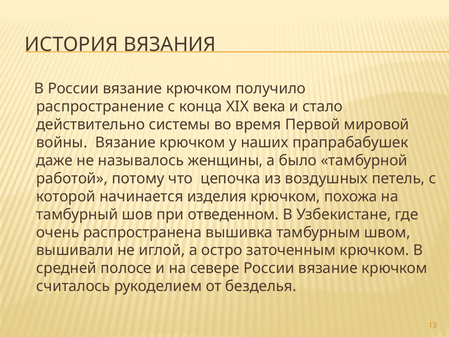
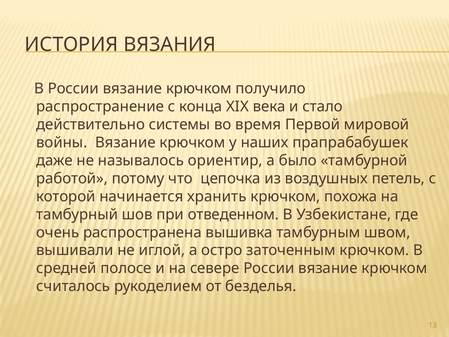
женщины: женщины -> ориентир
изделия: изделия -> хранить
